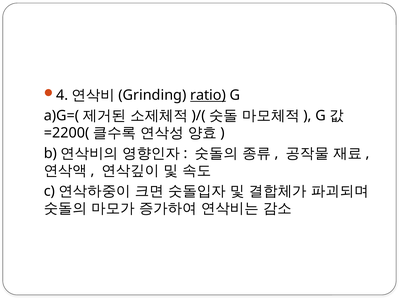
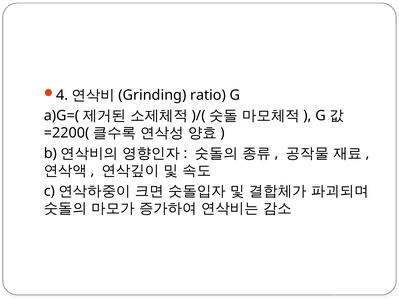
ratio underline: present -> none
